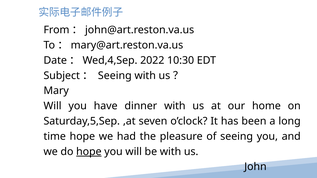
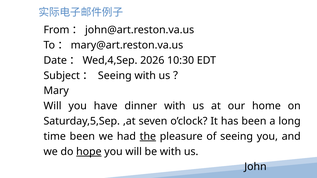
2022: 2022 -> 2026
time hope: hope -> been
the underline: none -> present
